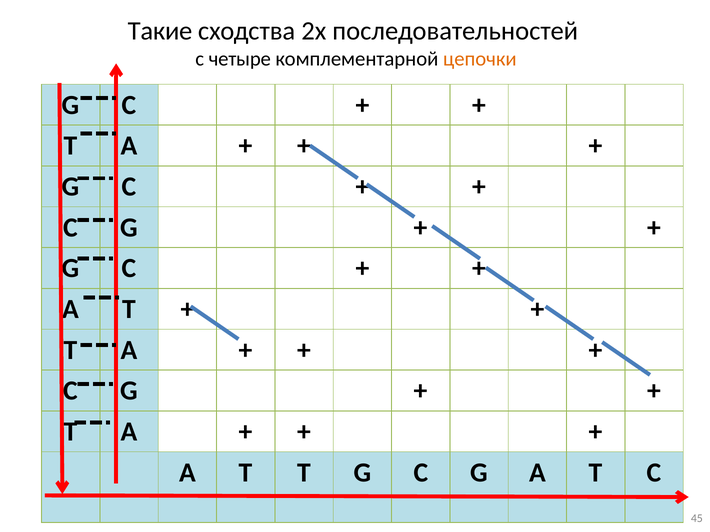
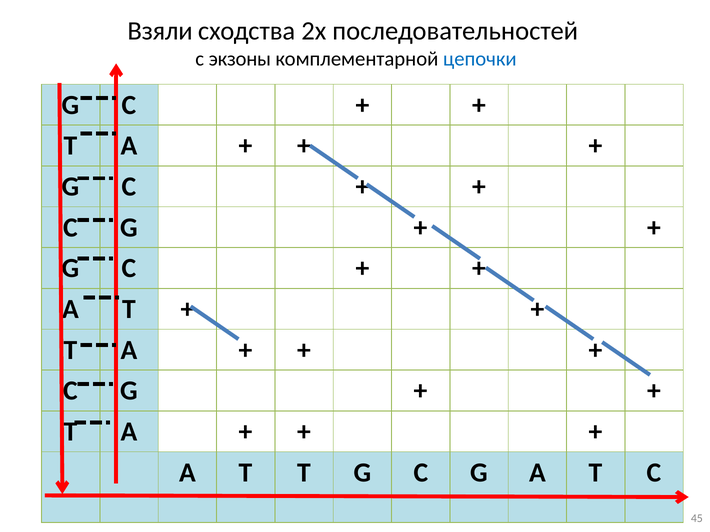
Такие: Такие -> Взяли
четыре: четыре -> экзоны
цепочки colour: orange -> blue
